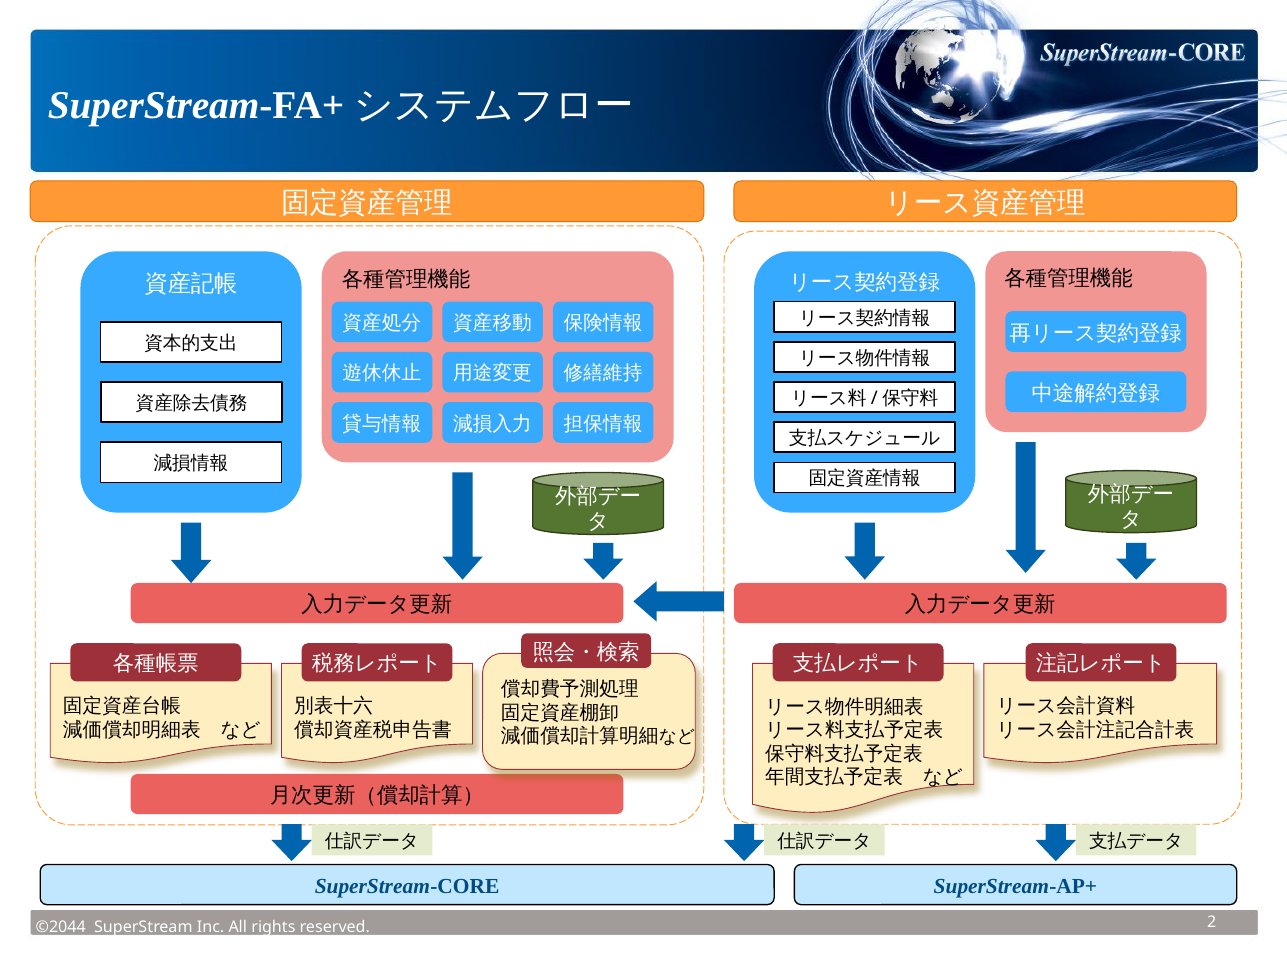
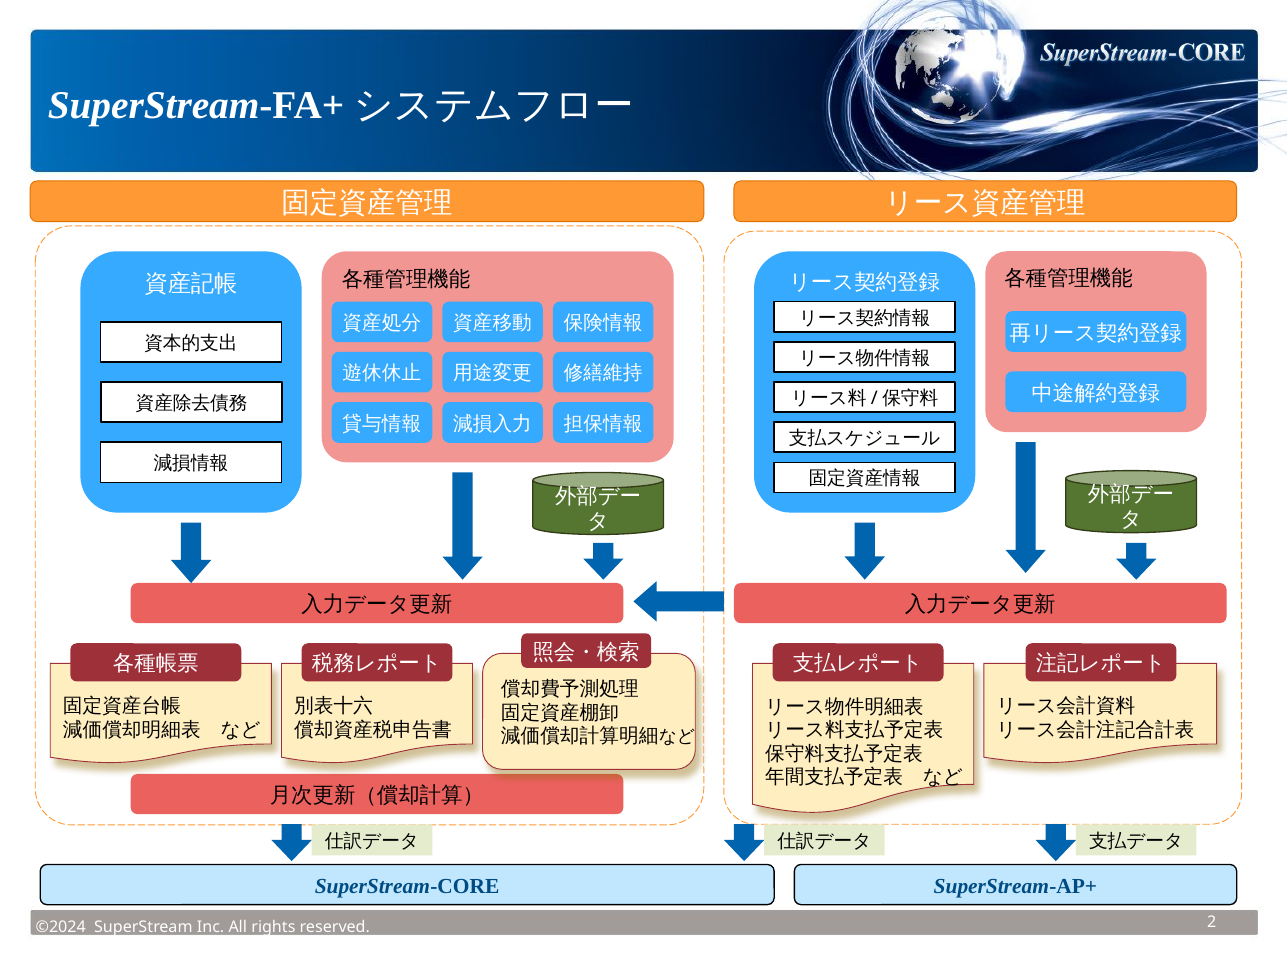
©2044: ©2044 -> ©2024
